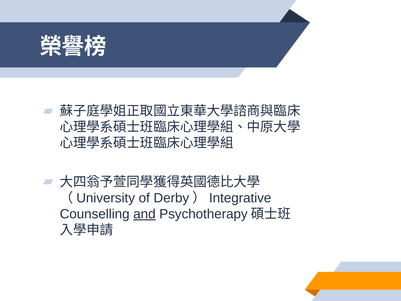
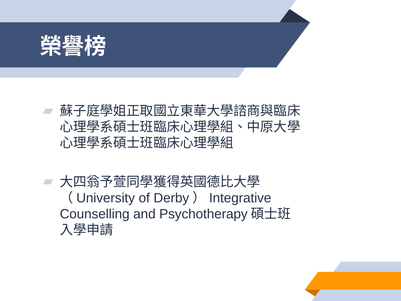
and underline: present -> none
